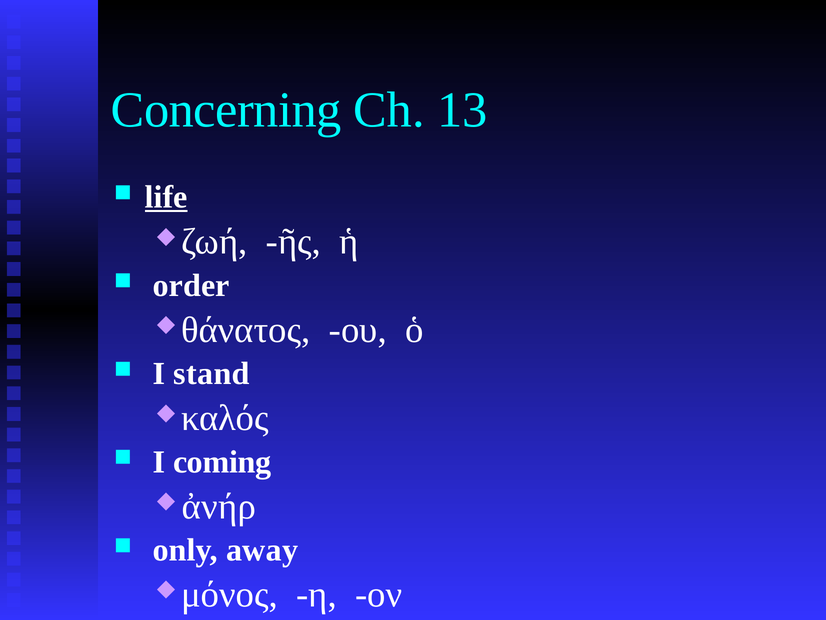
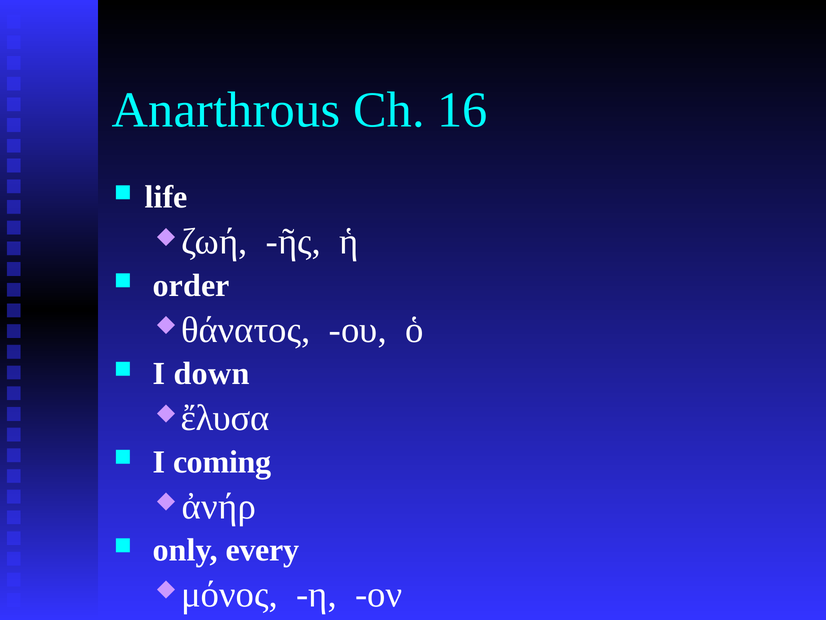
Concerning: Concerning -> Anarthrous
13: 13 -> 16
life underline: present -> none
stand: stand -> down
καλός: καλός -> ἔλυσα
away: away -> every
